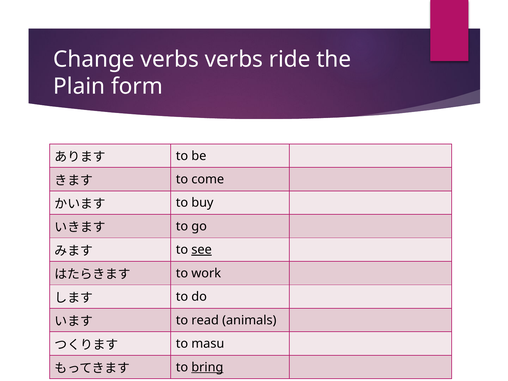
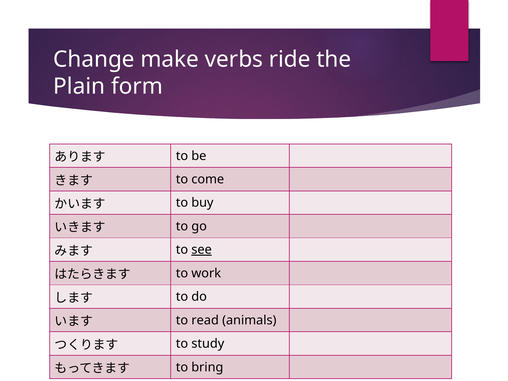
Change verbs: verbs -> make
masu: masu -> study
bring underline: present -> none
